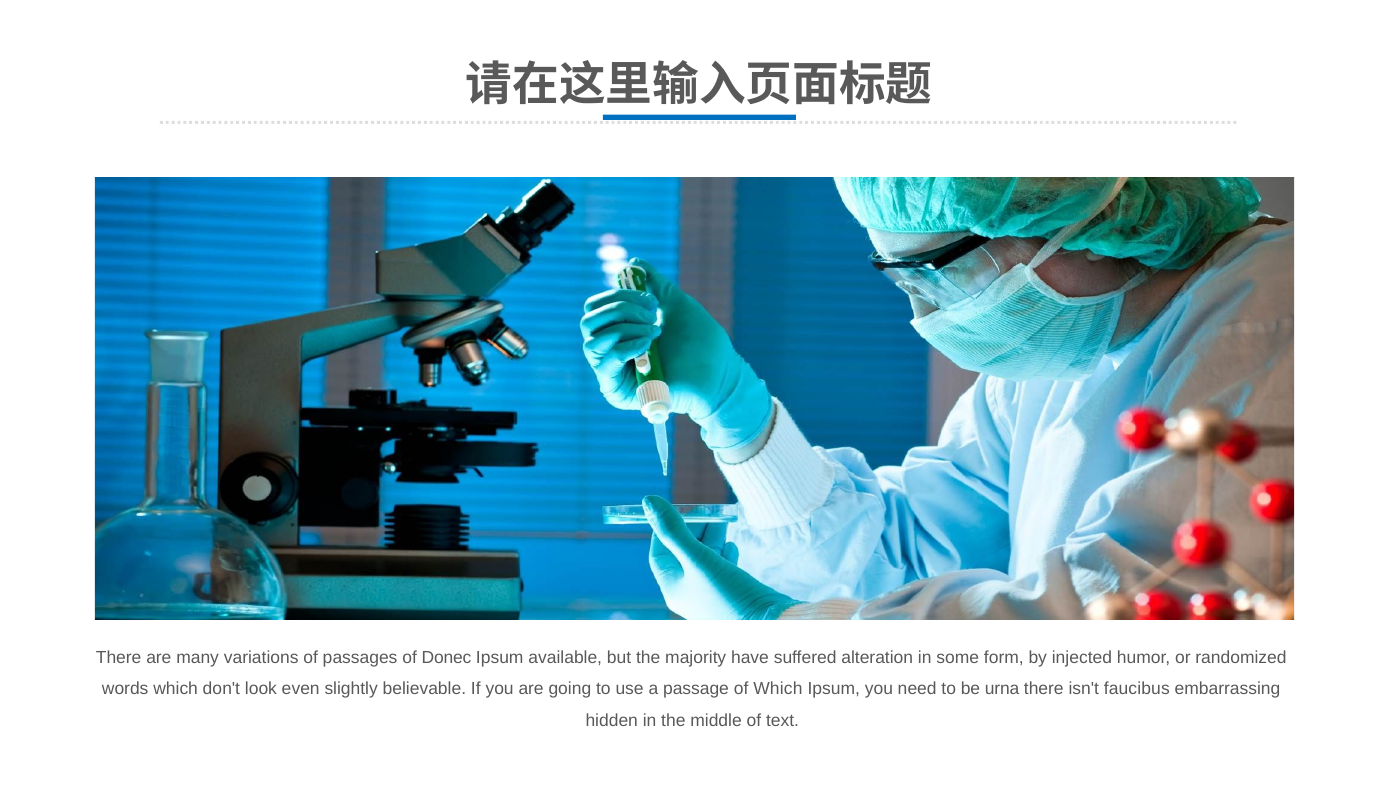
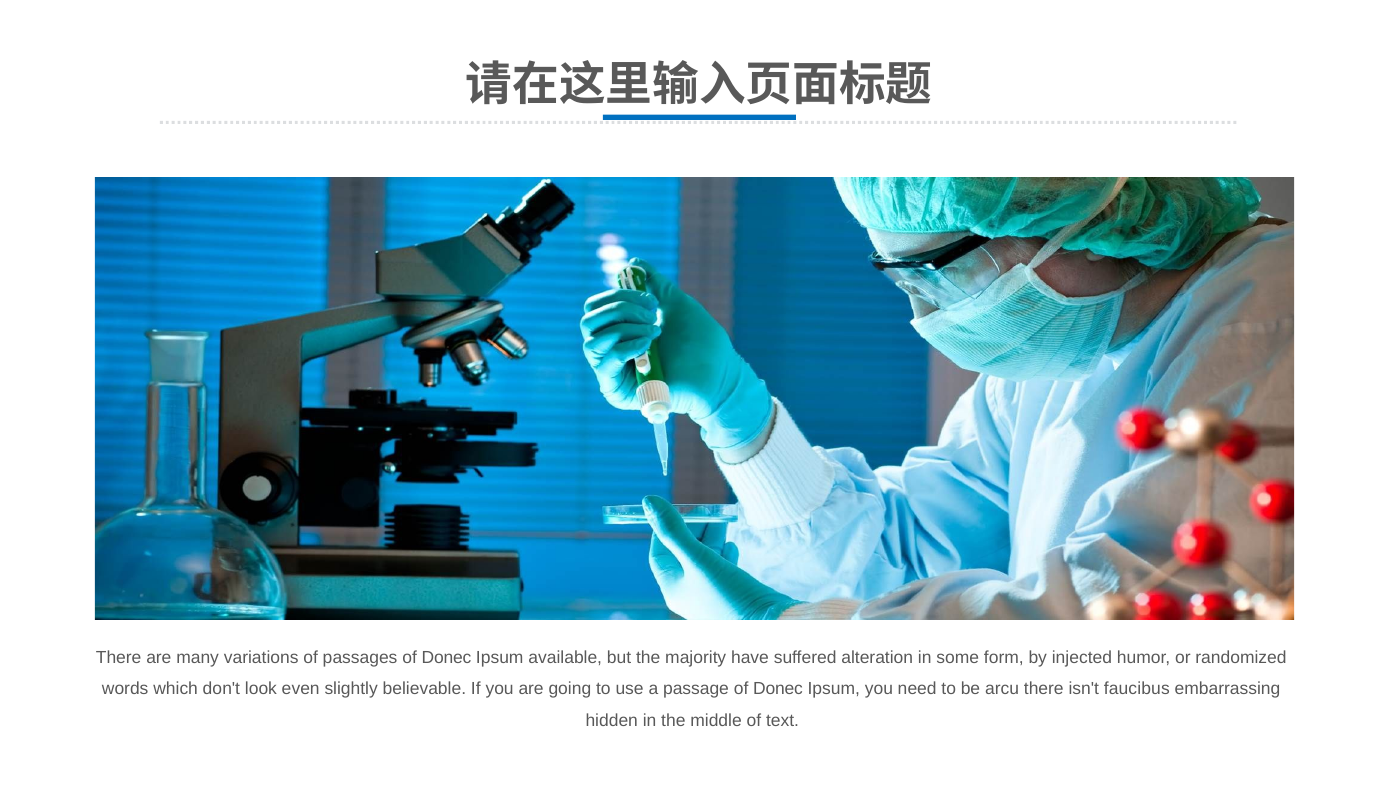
passage of Which: Which -> Donec
urna: urna -> arcu
